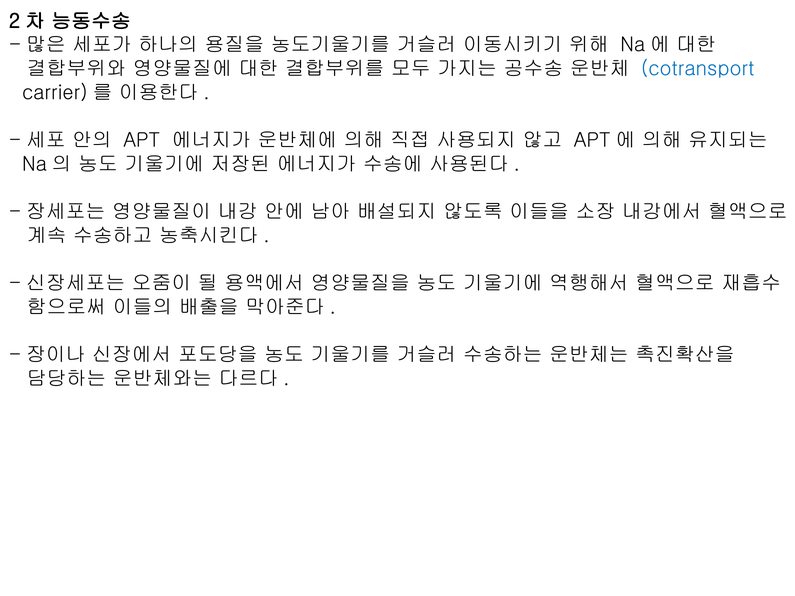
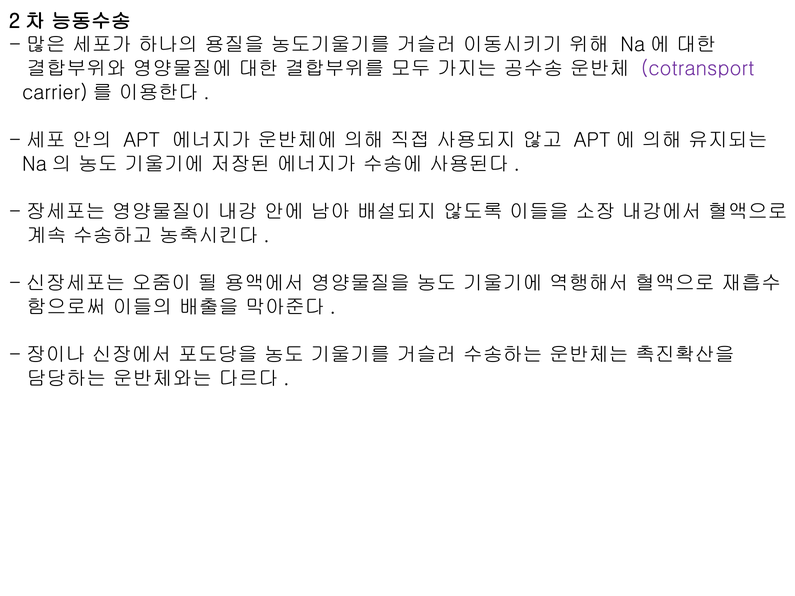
cotransport colour: blue -> purple
